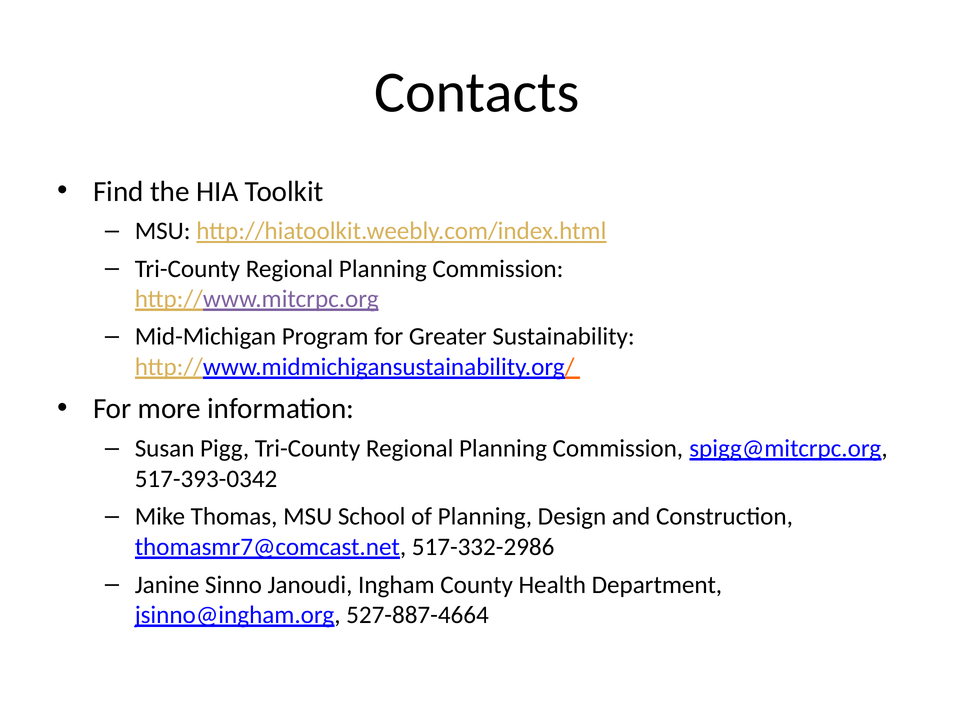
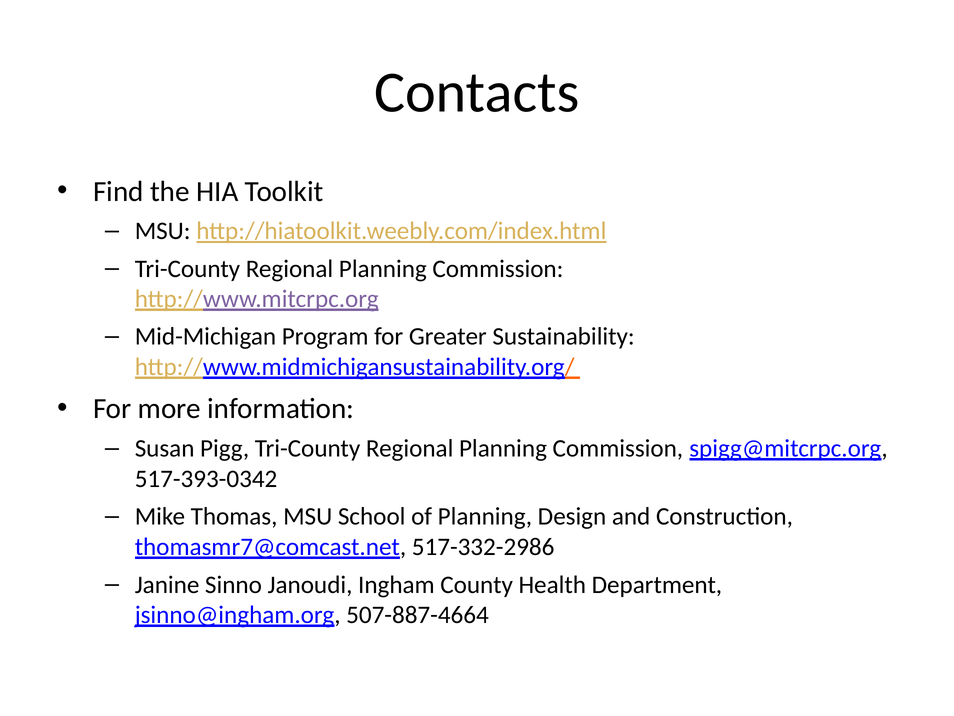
527-887-4664: 527-887-4664 -> 507-887-4664
